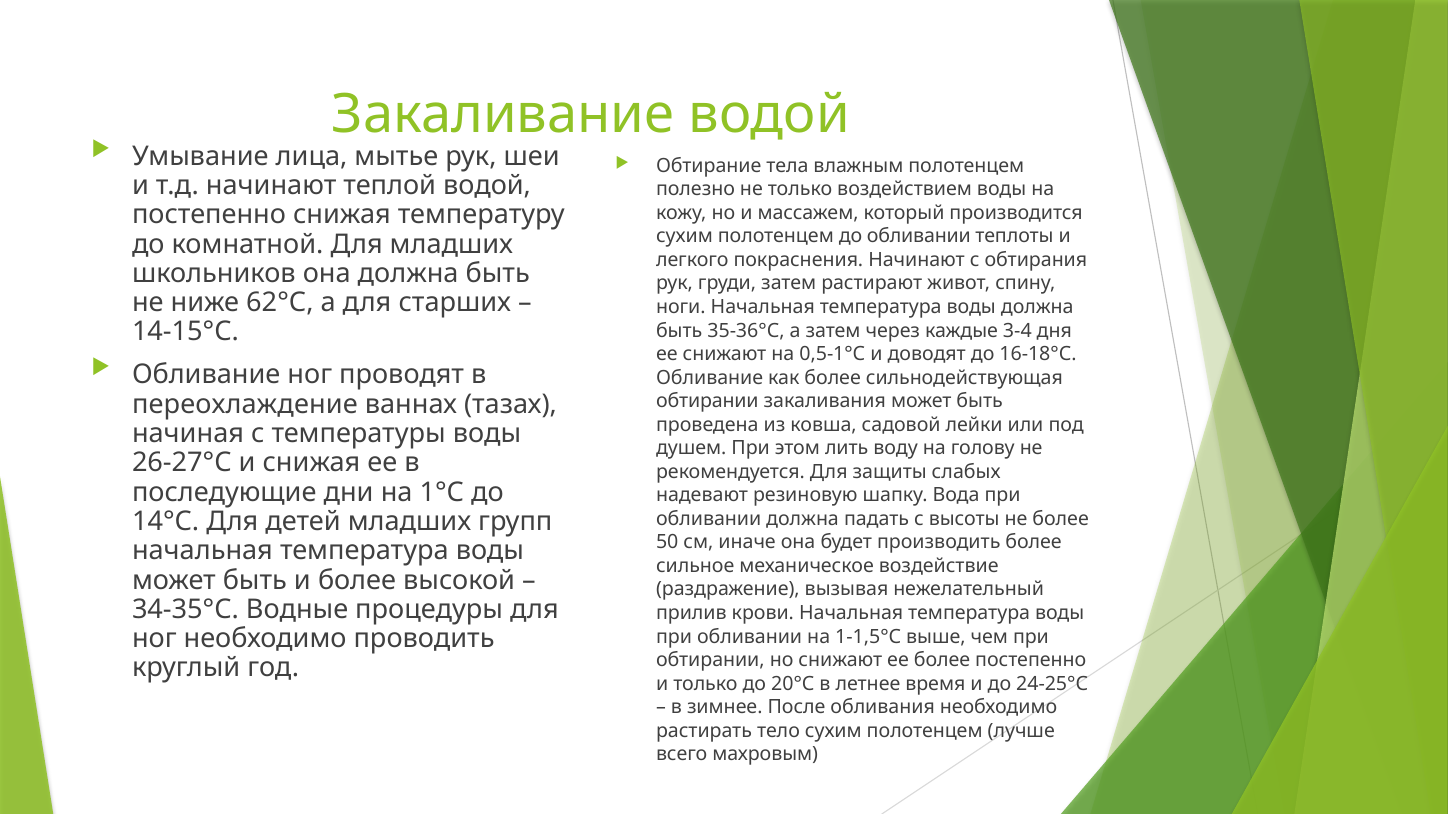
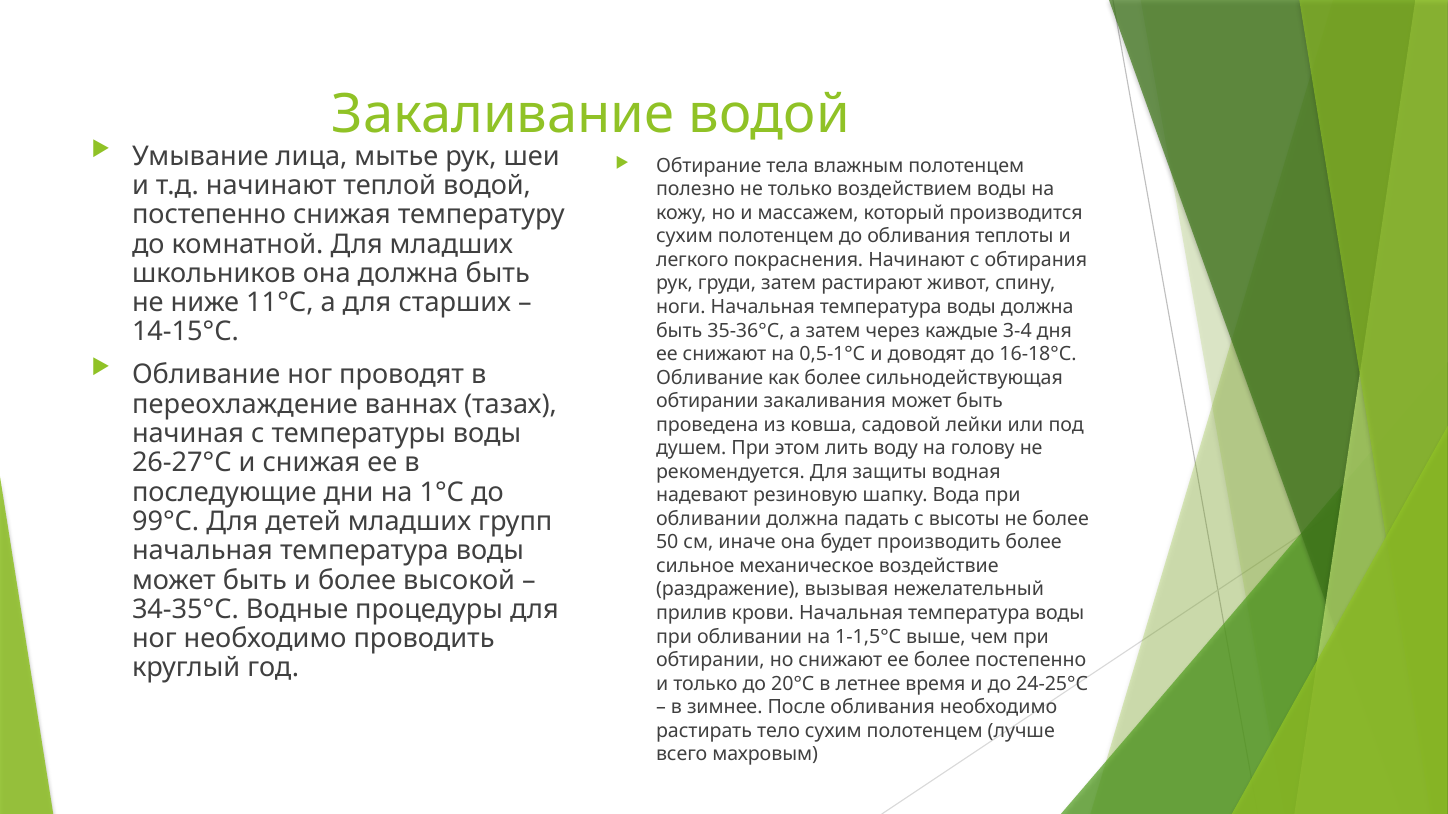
до обливании: обливании -> обливания
62°С: 62°С -> 11°С
слабых: слабых -> водная
14°С: 14°С -> 99°С
